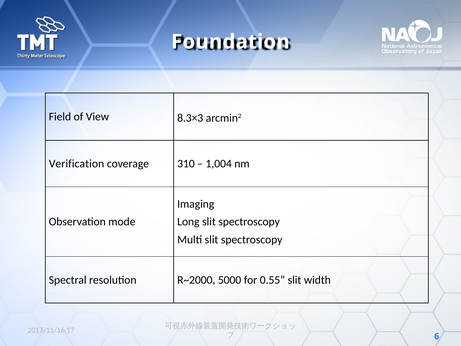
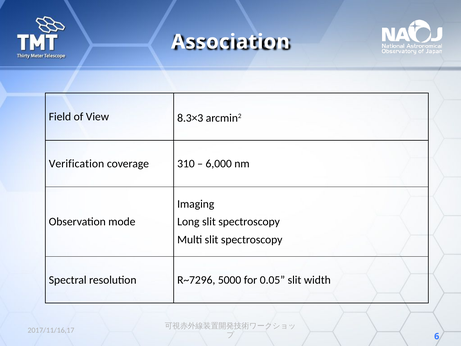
Foundation: Foundation -> Association
1,004: 1,004 -> 6,000
R~2000: R~2000 -> R~7296
0.55: 0.55 -> 0.05
